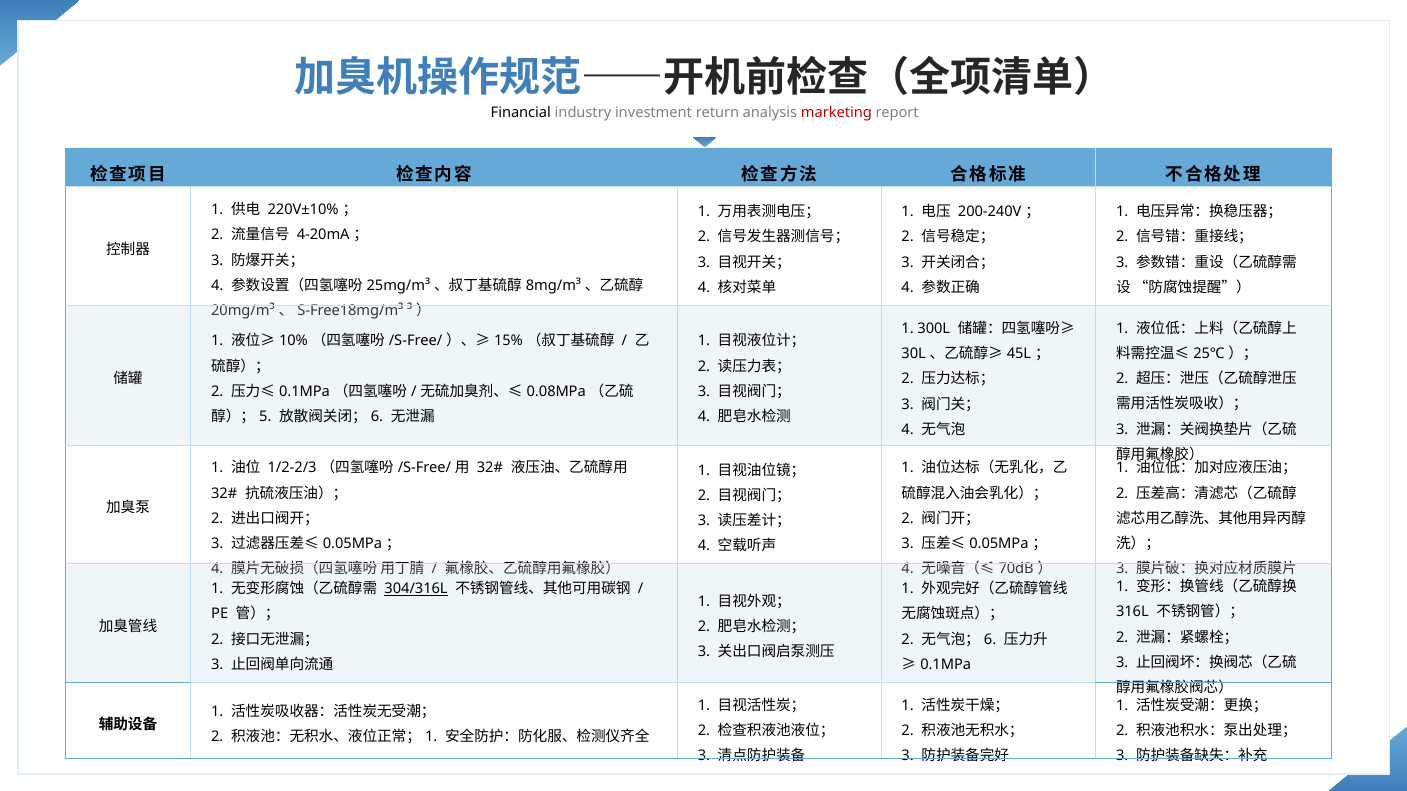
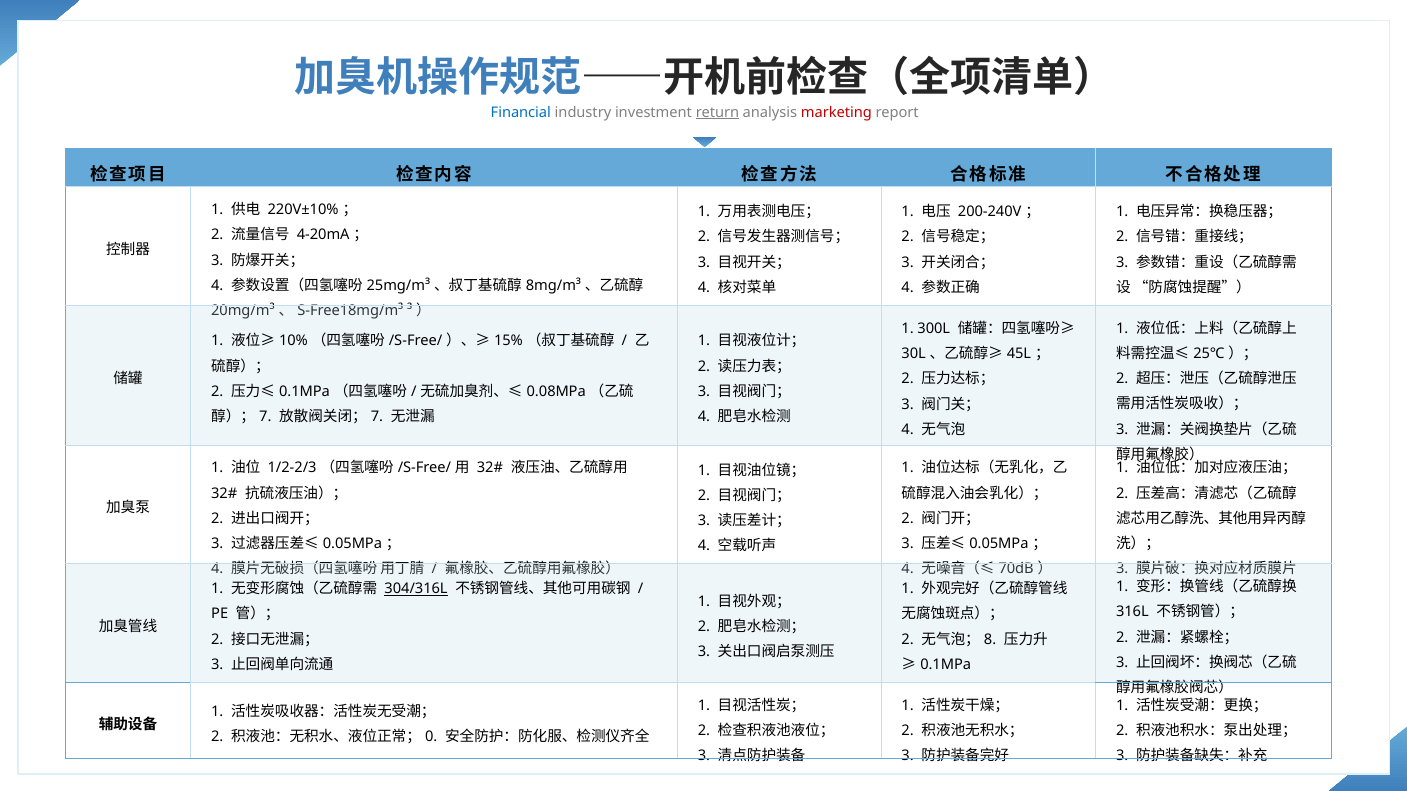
Financial colour: black -> blue
return underline: none -> present
5 at (265, 417): 5 -> 7
6 at (377, 417): 6 -> 7
6 at (990, 640): 6 -> 8
1 at (431, 737): 1 -> 0
